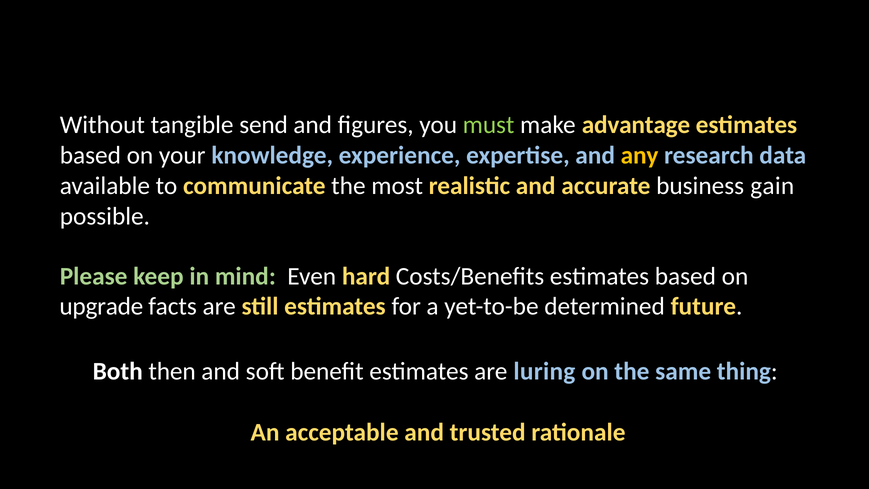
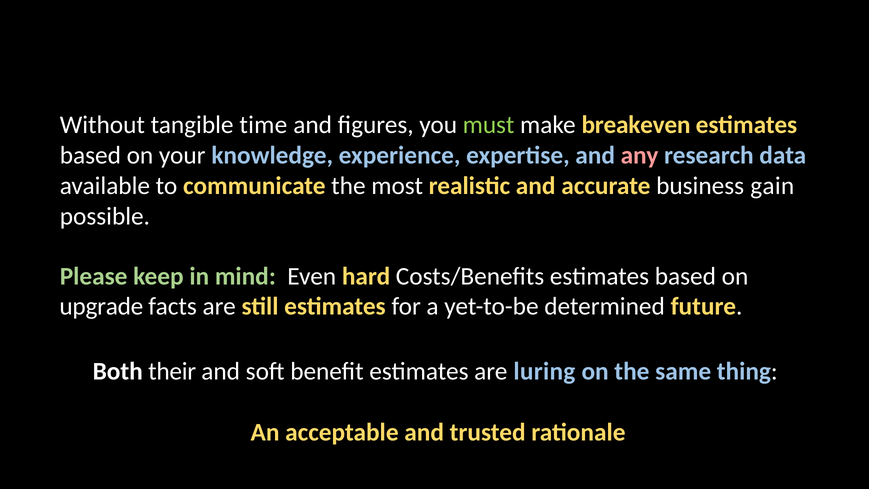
send: send -> time
advantage: advantage -> breakeven
any colour: yellow -> pink
then: then -> their
